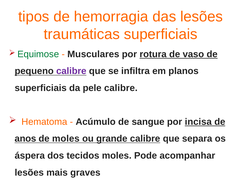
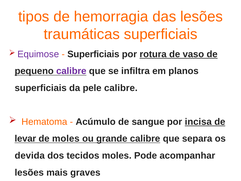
Equimose colour: green -> purple
Musculares at (93, 54): Musculares -> Superficiais
anos: anos -> levar
áspera: áspera -> devida
